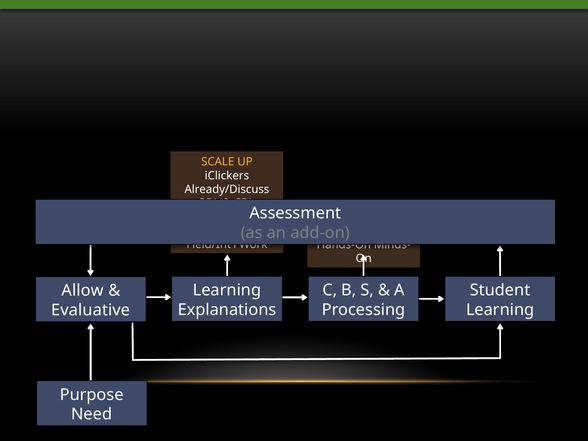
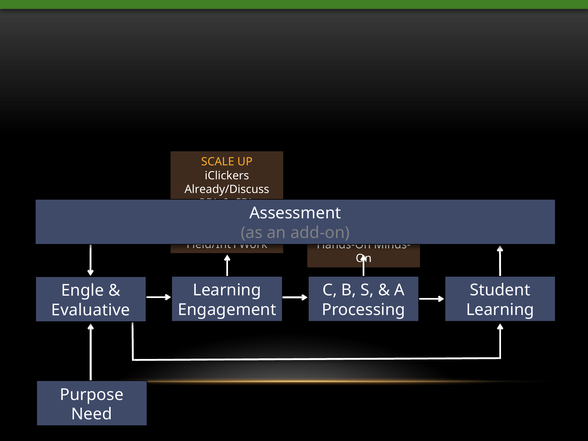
Allow: Allow -> Engle
Explanations at (227, 310): Explanations -> Engagement
